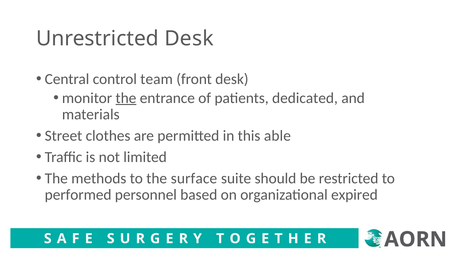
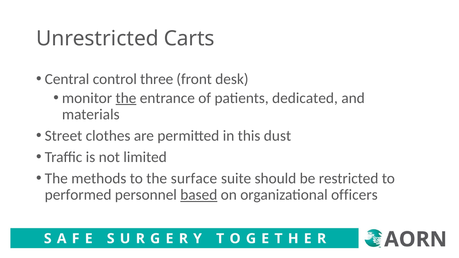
Unrestricted Desk: Desk -> Carts
team: team -> three
able: able -> dust
based underline: none -> present
expired: expired -> officers
